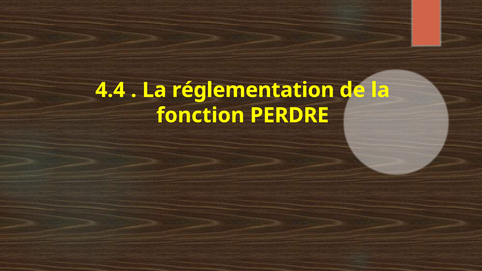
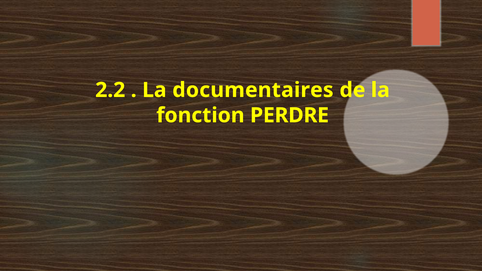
4.4: 4.4 -> 2.2
réglementation: réglementation -> documentaires
